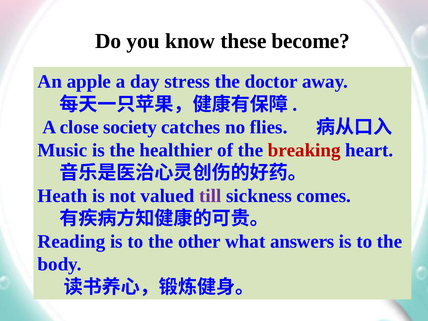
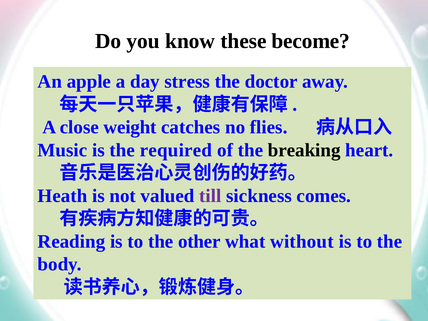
society: society -> weight
healthier: healthier -> required
breaking colour: red -> black
answers: answers -> without
